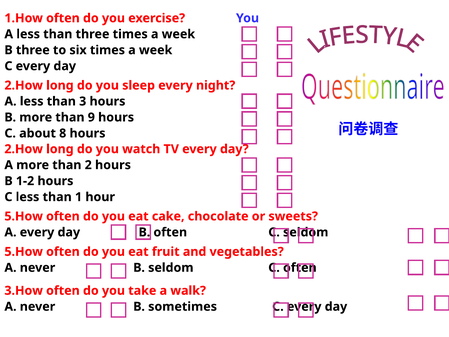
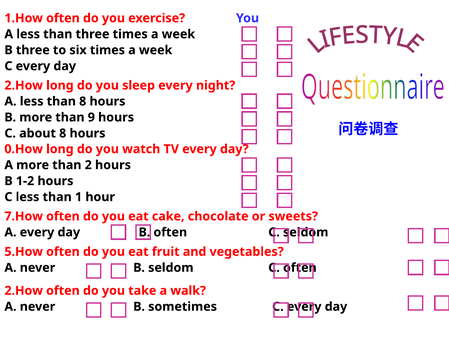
than 3: 3 -> 8
2.How at (24, 149): 2.How -> 0.How
5.How at (24, 216): 5.How -> 7.How
3.How at (24, 290): 3.How -> 2.How
